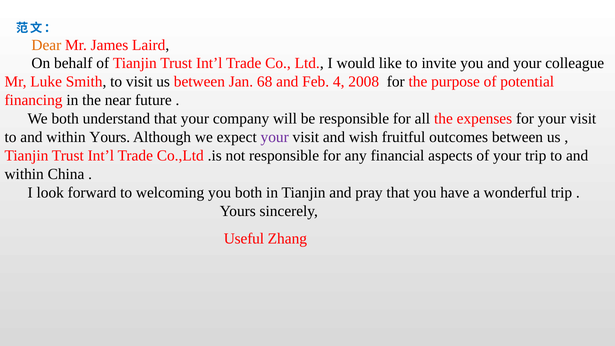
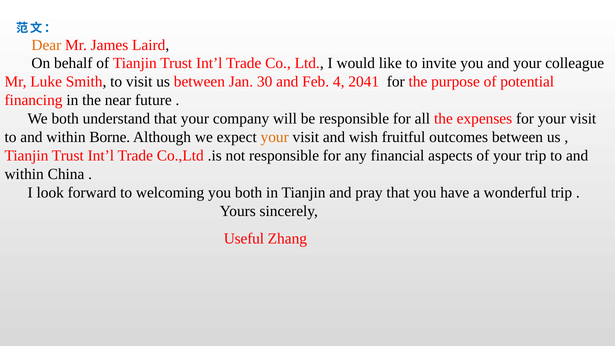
68: 68 -> 30
2008: 2008 -> 2041
within Yours: Yours -> Borne
your at (275, 137) colour: purple -> orange
